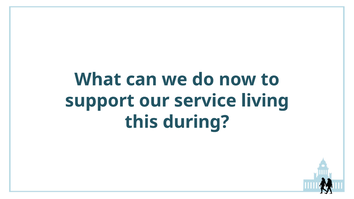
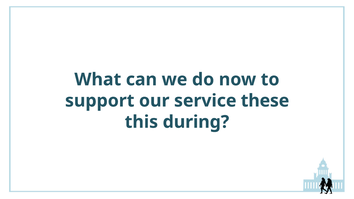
living: living -> these
